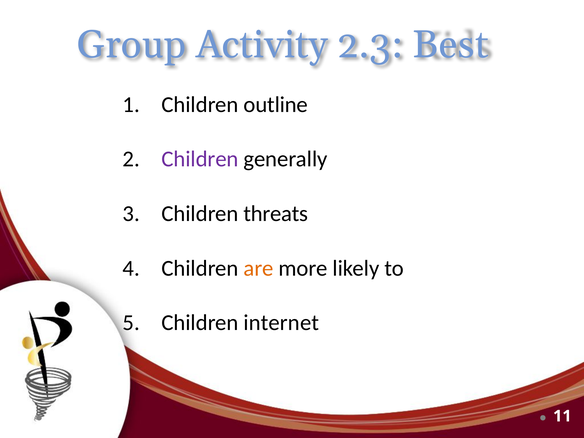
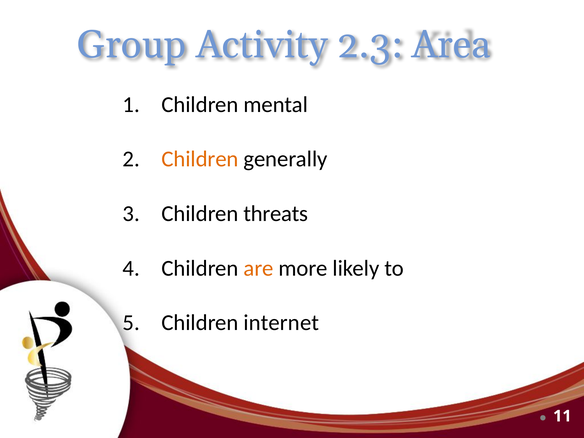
Best: Best -> Area
outline: outline -> mental
Children at (200, 159) colour: purple -> orange
